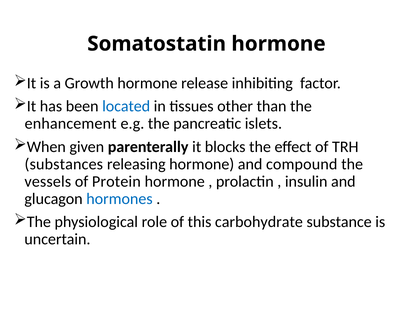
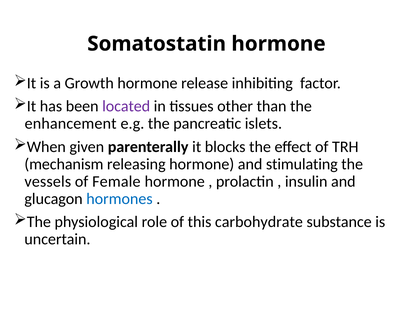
located colour: blue -> purple
substances: substances -> mechanism
compound: compound -> stimulating
Protein: Protein -> Female
